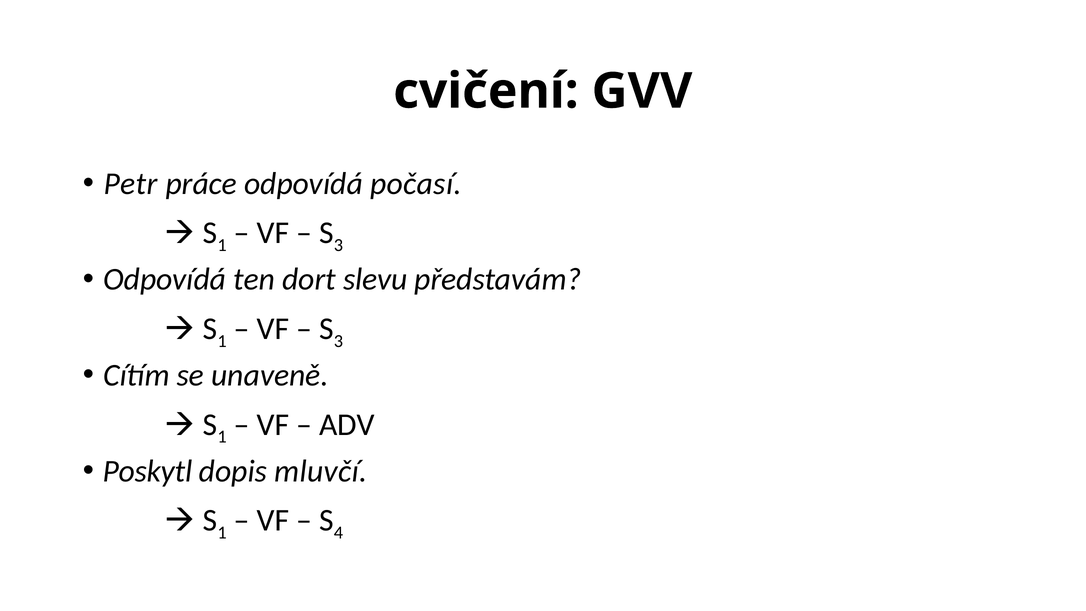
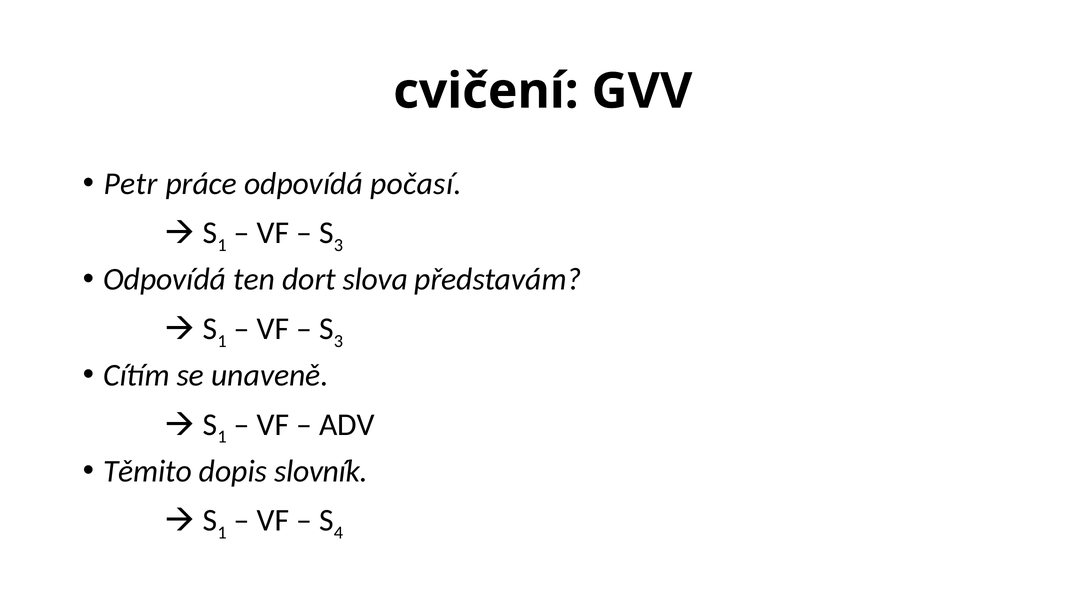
slevu: slevu -> slova
Poskytl: Poskytl -> Těmito
mluvčí: mluvčí -> slovník
